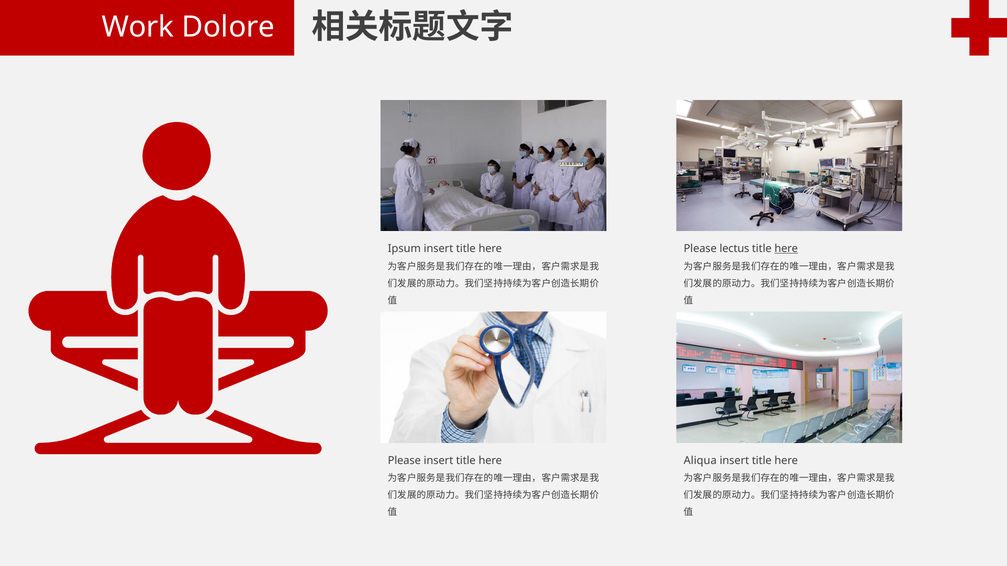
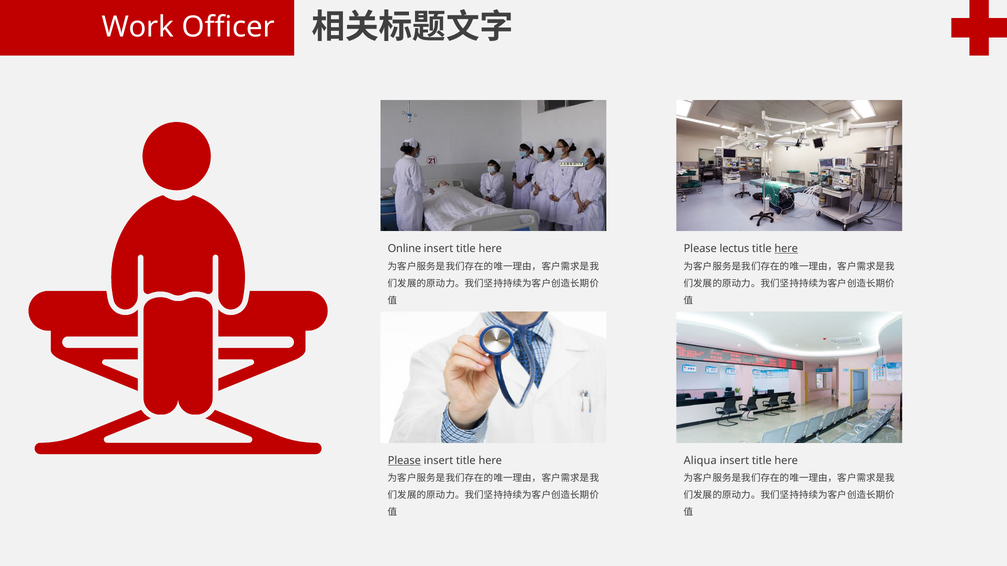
Dolore: Dolore -> Officer
Ipsum: Ipsum -> Online
Please at (404, 461) underline: none -> present
